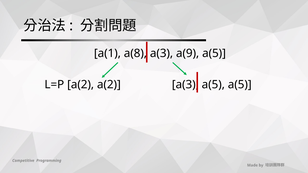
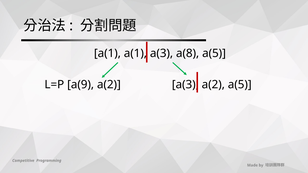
a(1 a(8: a(8 -> a(1
a(9: a(9 -> a(8
L=P a(2: a(2 -> a(9
a(5 at (213, 85): a(5 -> a(2
